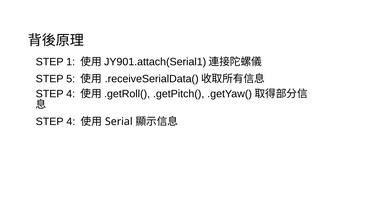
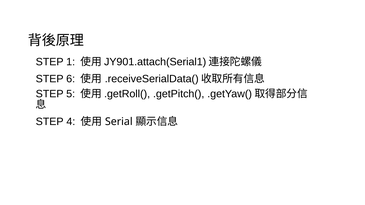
5: 5 -> 6
4 at (71, 94): 4 -> 5
